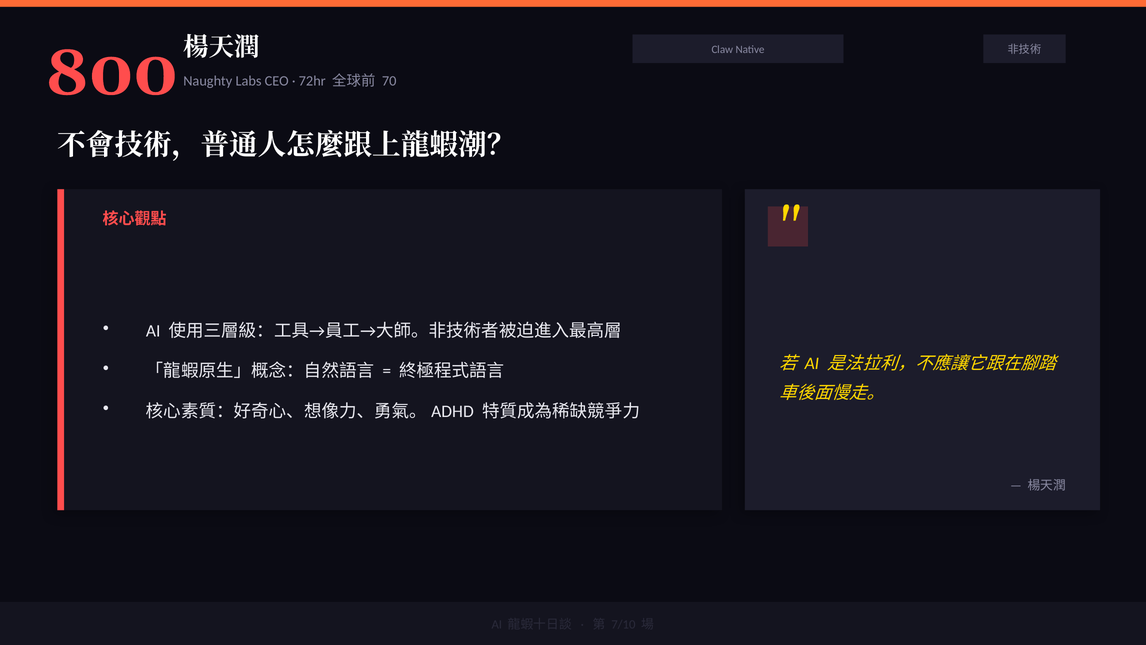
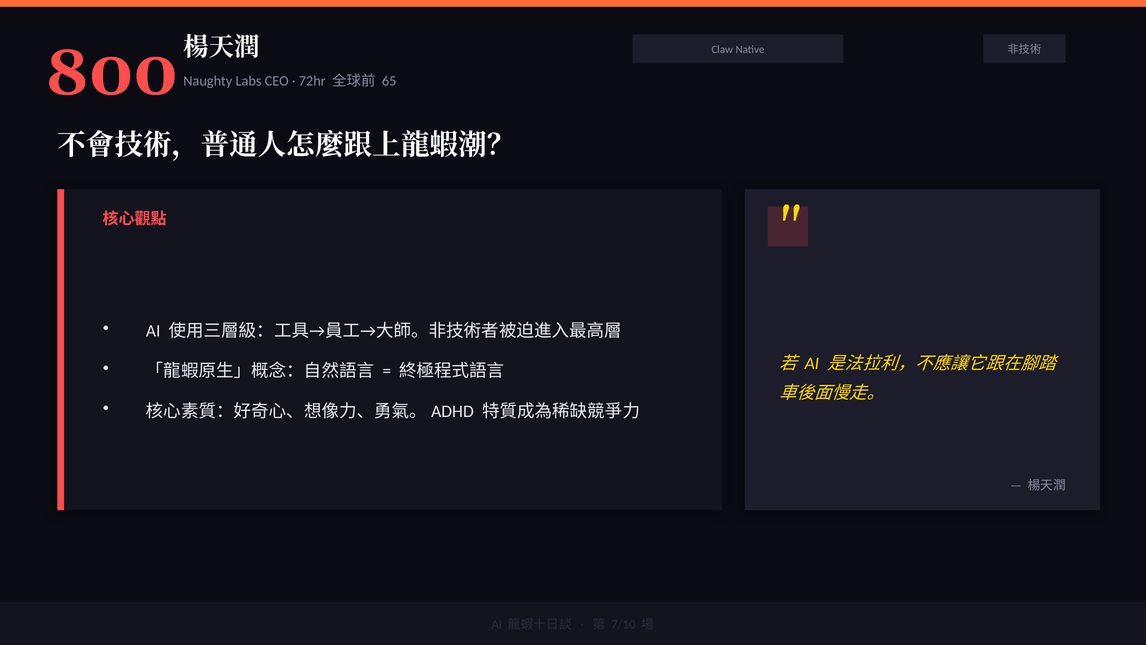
70: 70 -> 65
